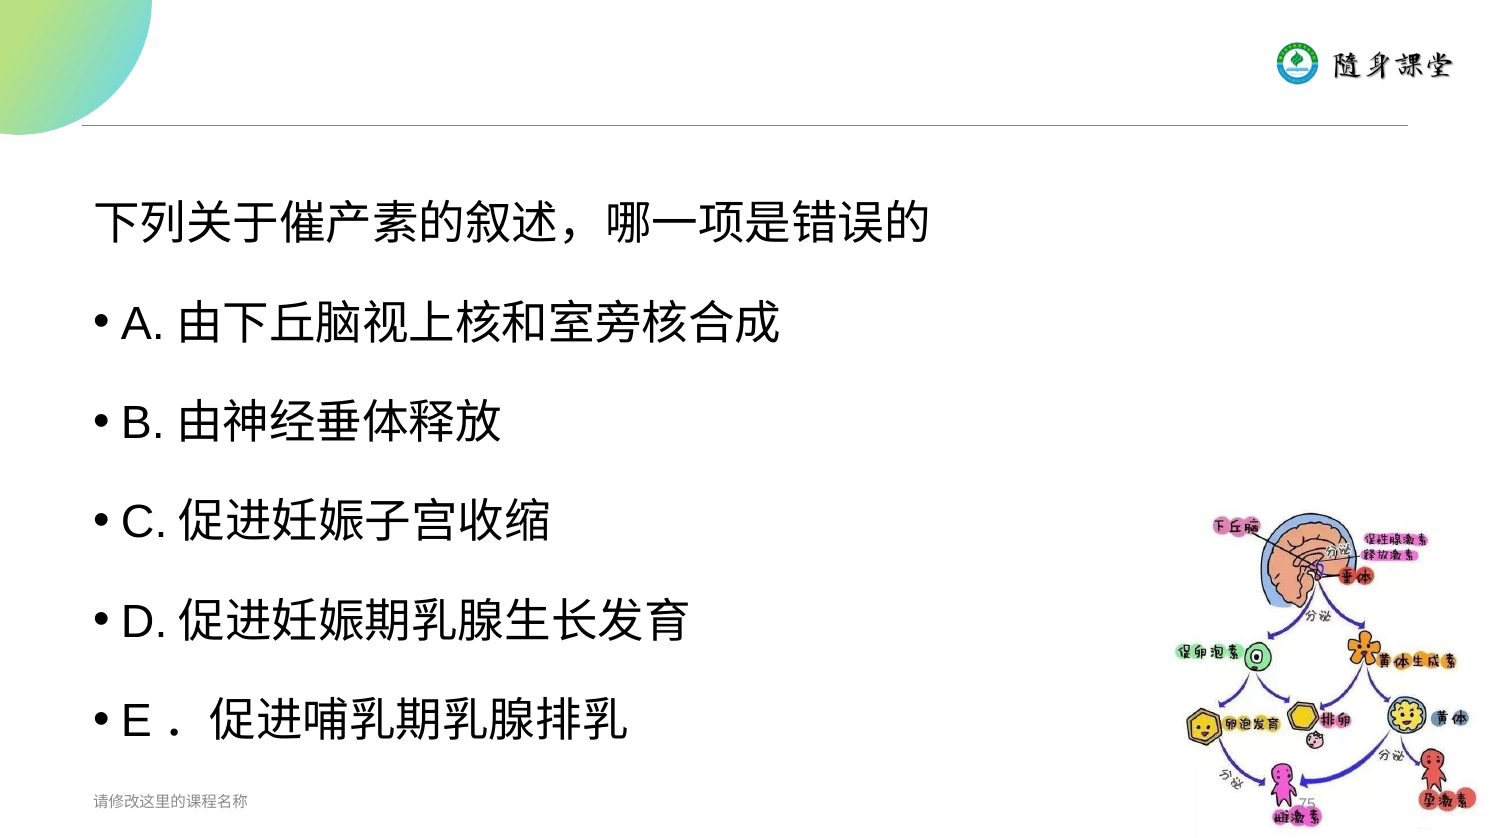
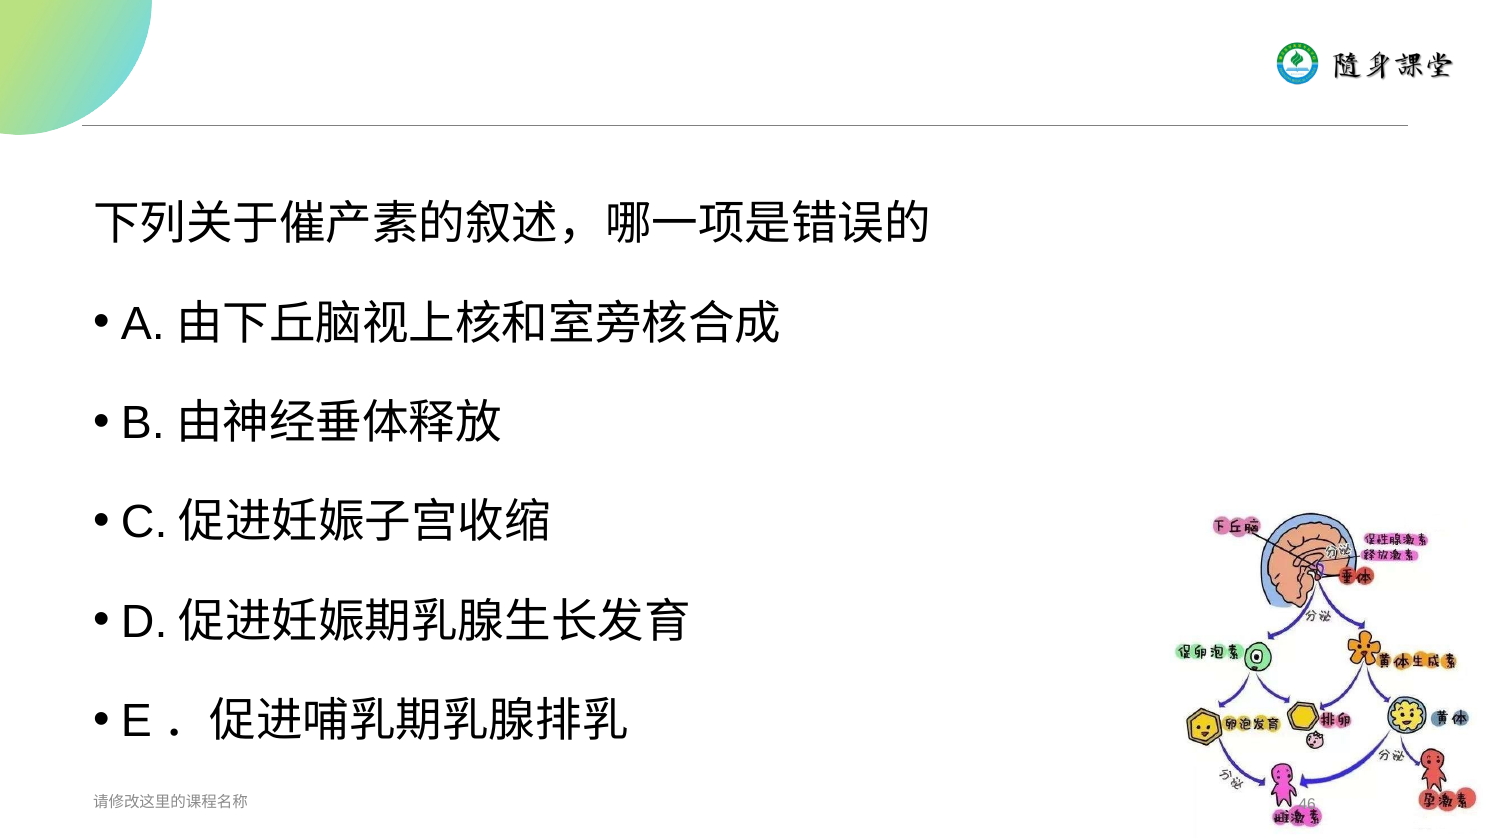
75: 75 -> 46
